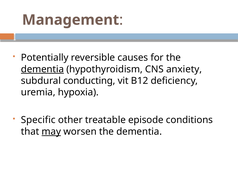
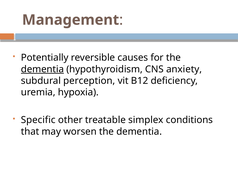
conducting: conducting -> perception
episode: episode -> simplex
may underline: present -> none
